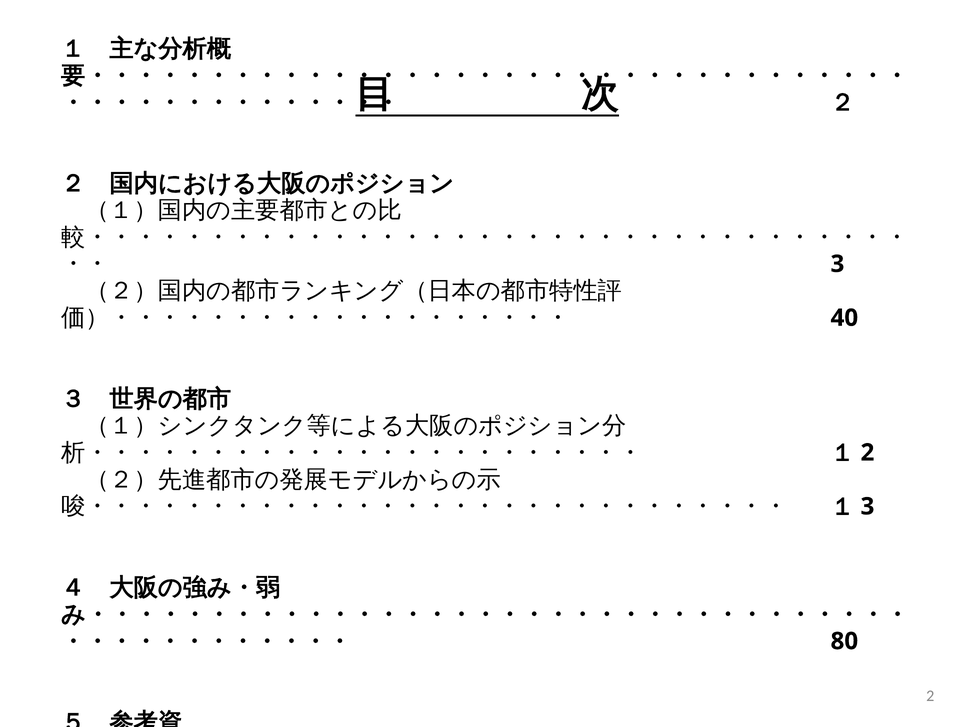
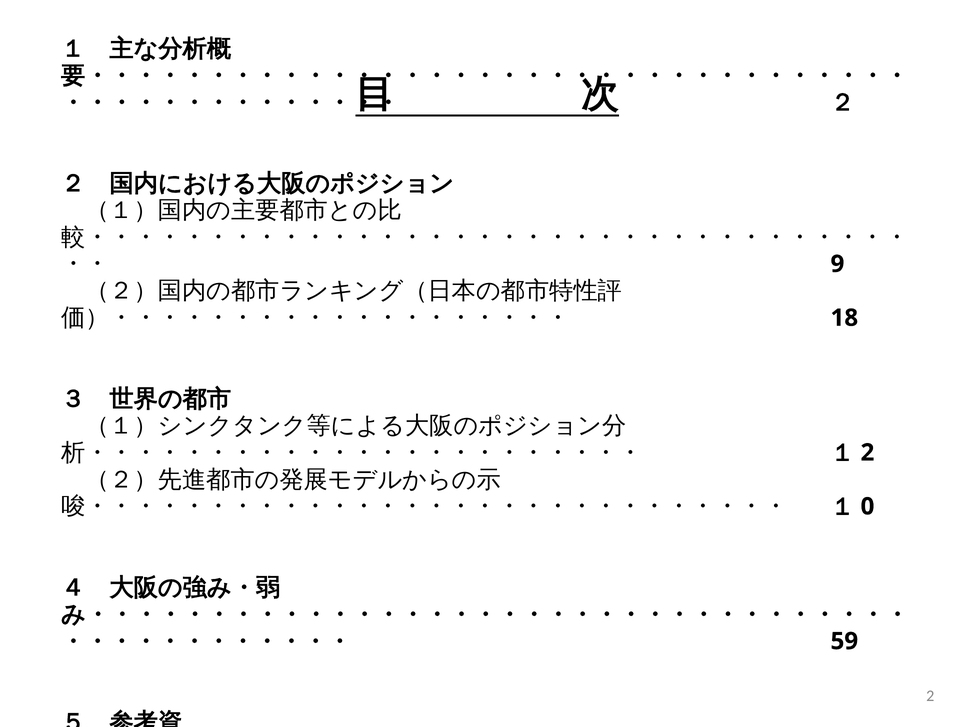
3 at (837, 264): 3 -> 9
40: 40 -> 18
１ 3: 3 -> 0
80: 80 -> 59
